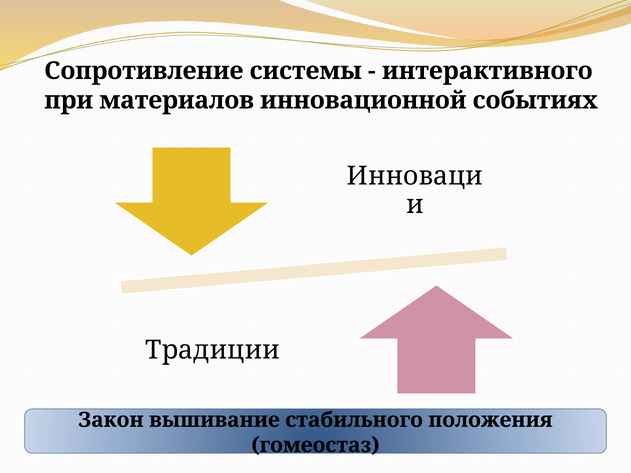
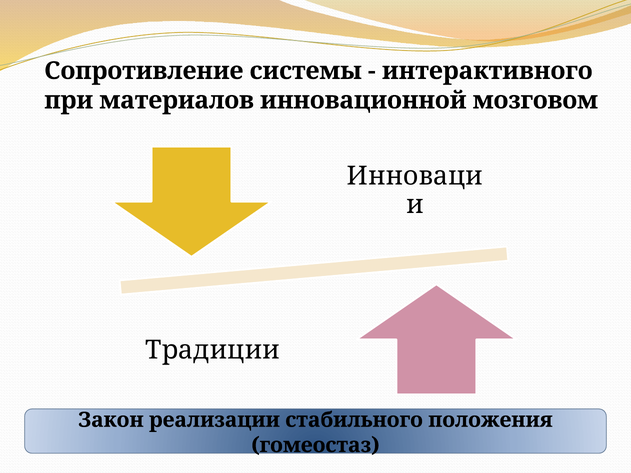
событиях: событиях -> мозговом
вышивание: вышивание -> реализации
